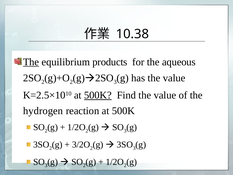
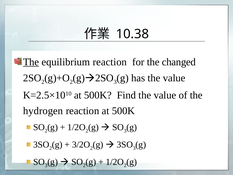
equilibrium products: products -> reaction
aqueous: aqueous -> changed
500K at (98, 95) underline: present -> none
